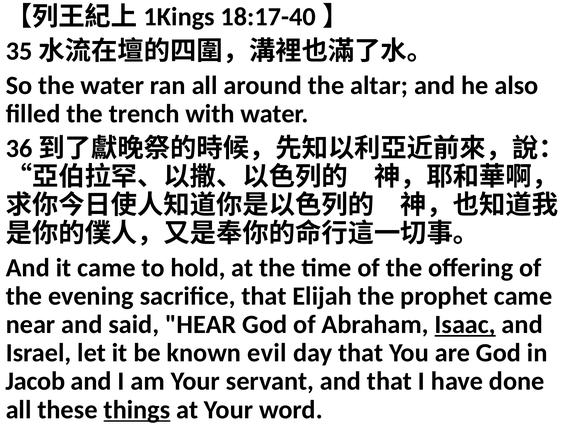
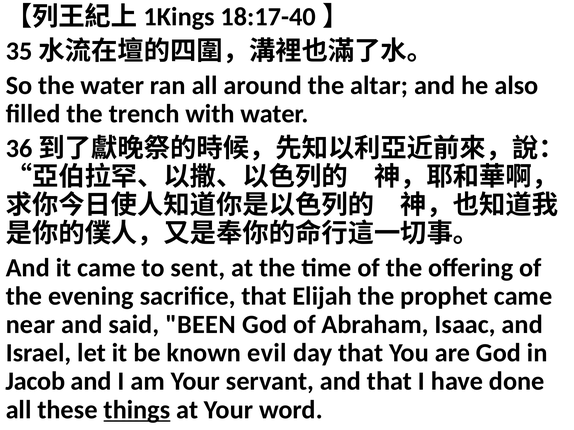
hold: hold -> sent
HEAR: HEAR -> BEEN
Isaac underline: present -> none
